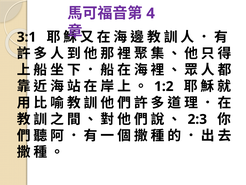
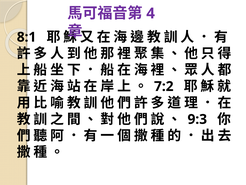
3:1: 3:1 -> 8:1
1:2: 1:2 -> 7:2
2:3: 2:3 -> 9:3
